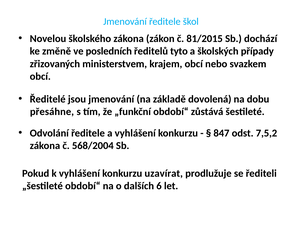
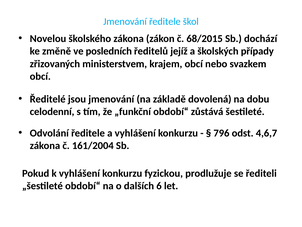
81/2015: 81/2015 -> 68/2015
tyto: tyto -> jejíž
přesáhne: přesáhne -> celodenní
847: 847 -> 796
7,5,2: 7,5,2 -> 4,6,7
568/2004: 568/2004 -> 161/2004
uzavírat: uzavírat -> fyzickou
